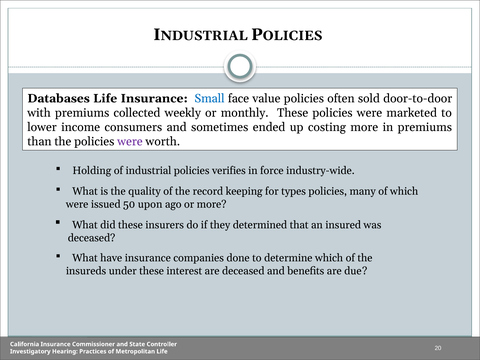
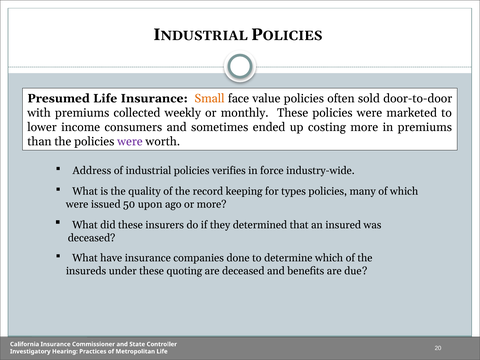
Databases: Databases -> Presumed
Small colour: blue -> orange
Holding: Holding -> Address
interest: interest -> quoting
